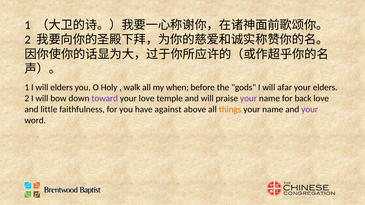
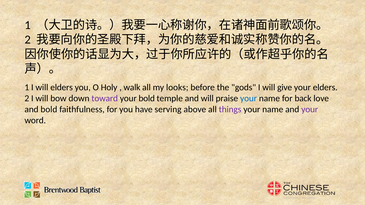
when: when -> looks
afar: afar -> give
your love: love -> bold
your at (249, 99) colour: purple -> blue
and little: little -> bold
against: against -> serving
things colour: orange -> purple
